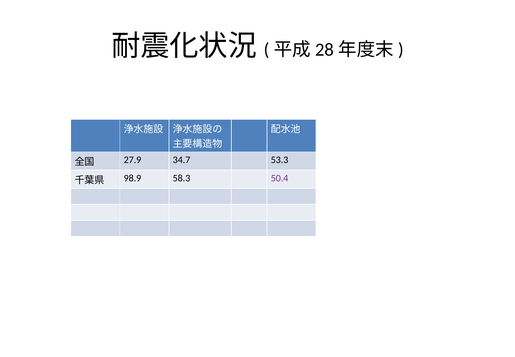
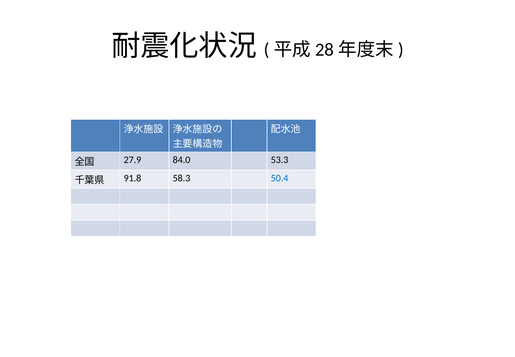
34.7: 34.7 -> 84.0
98.9: 98.9 -> 91.8
50.4 colour: purple -> blue
